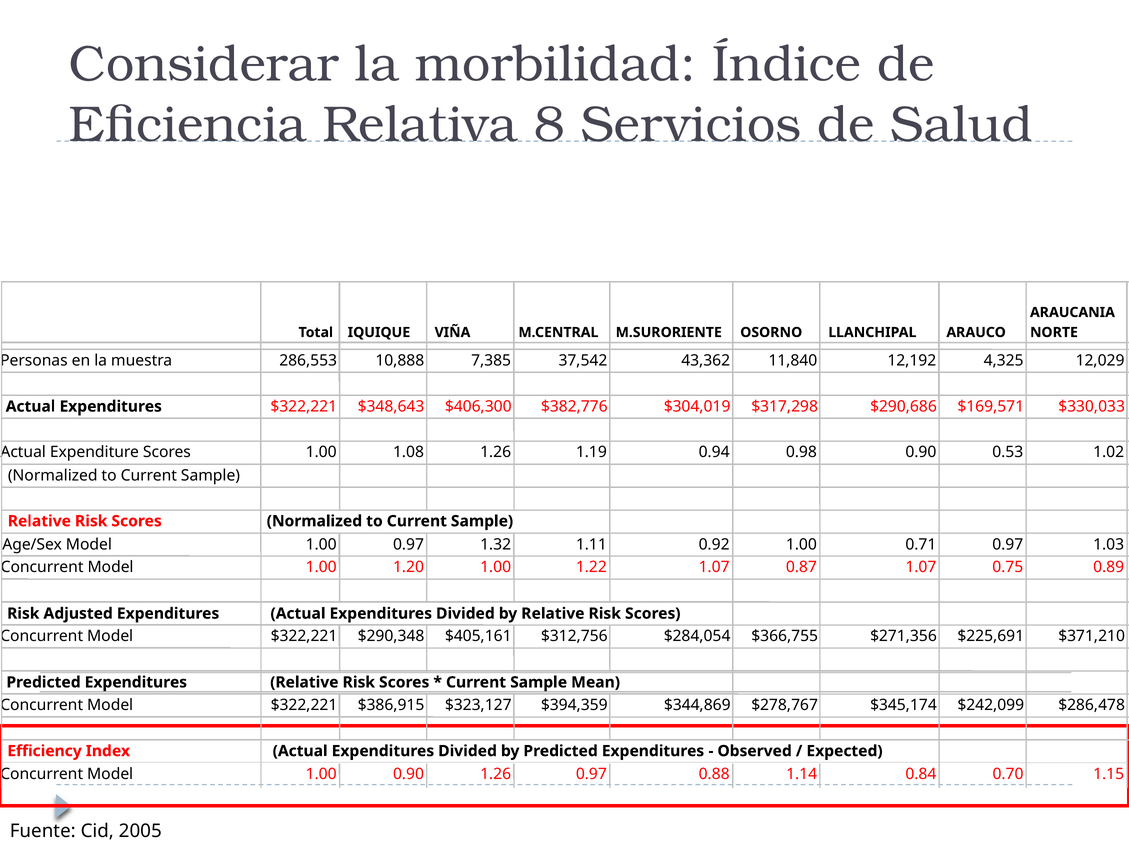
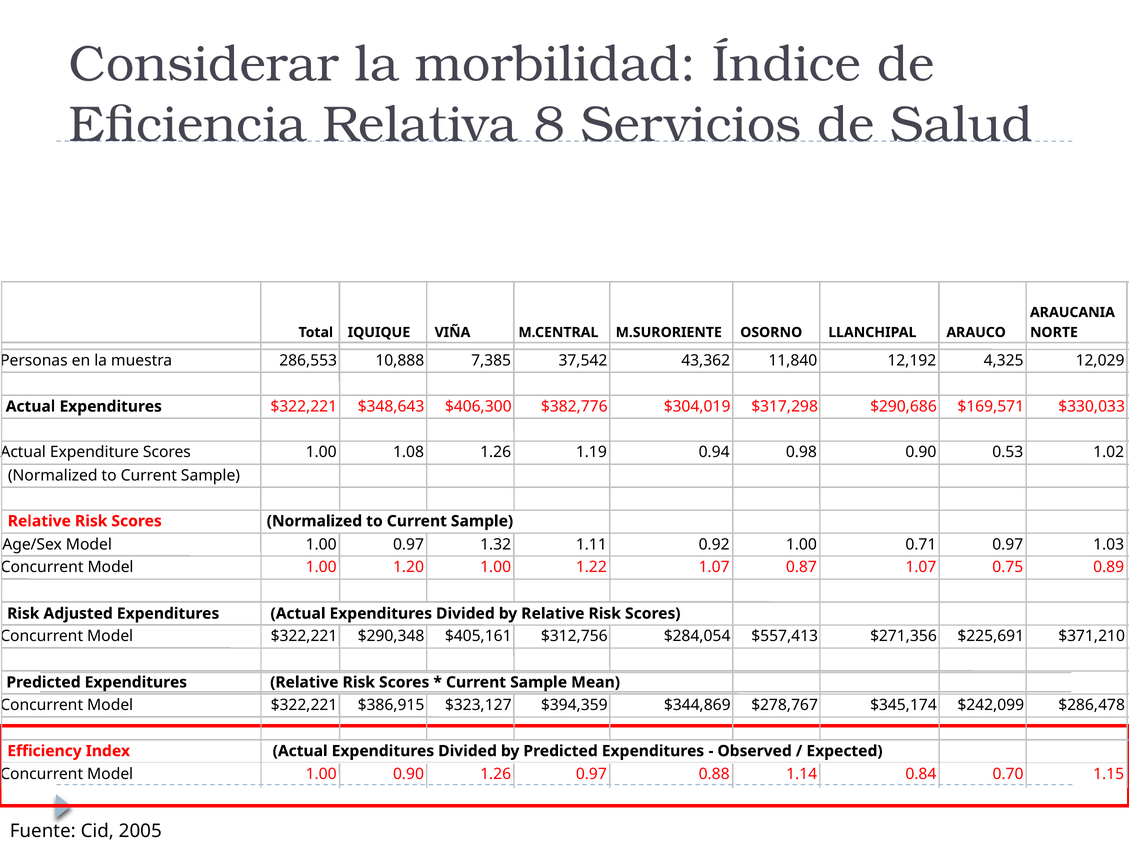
$366,755: $366,755 -> $557,413
